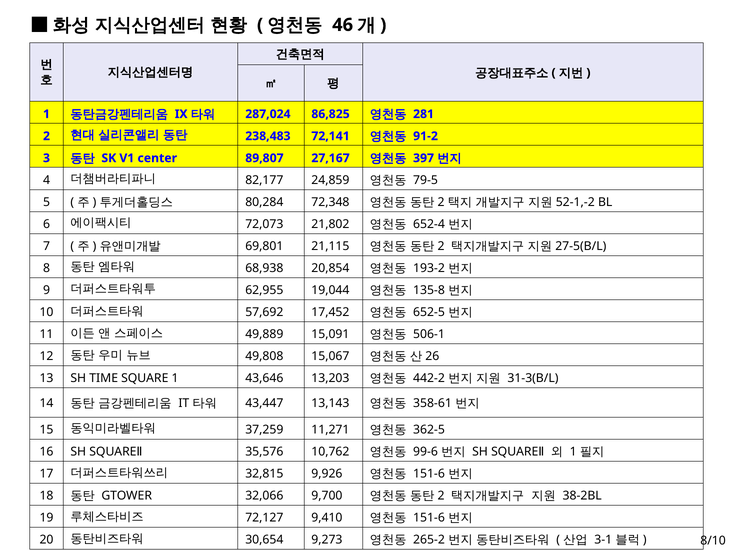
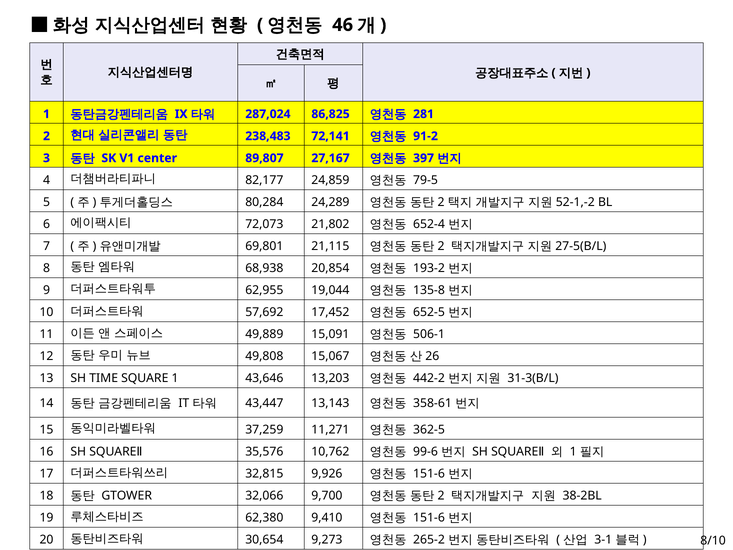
72,348: 72,348 -> 24,289
72,127: 72,127 -> 62,380
